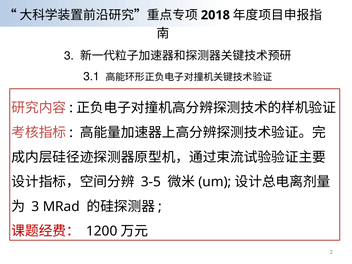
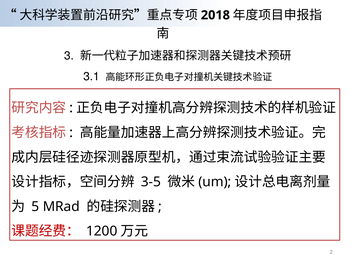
3 at (35, 207): 3 -> 5
